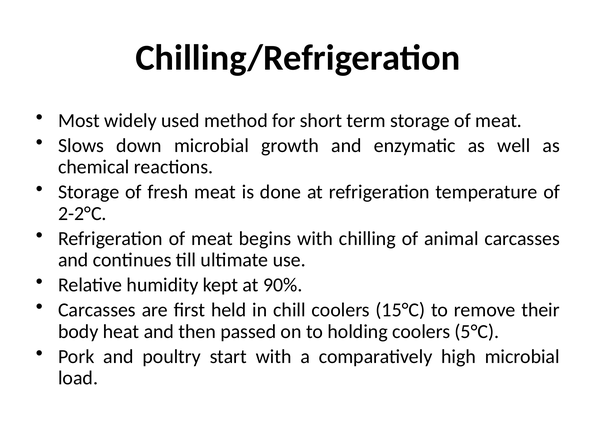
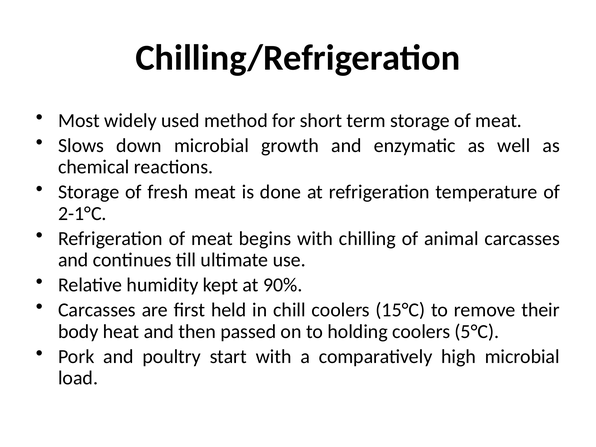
2-2°C: 2-2°C -> 2-1°C
